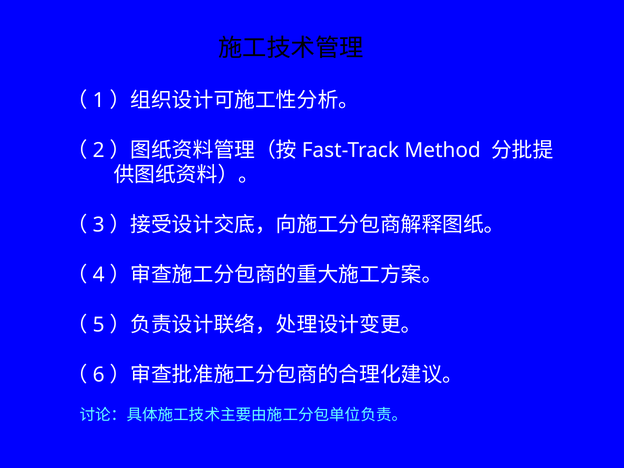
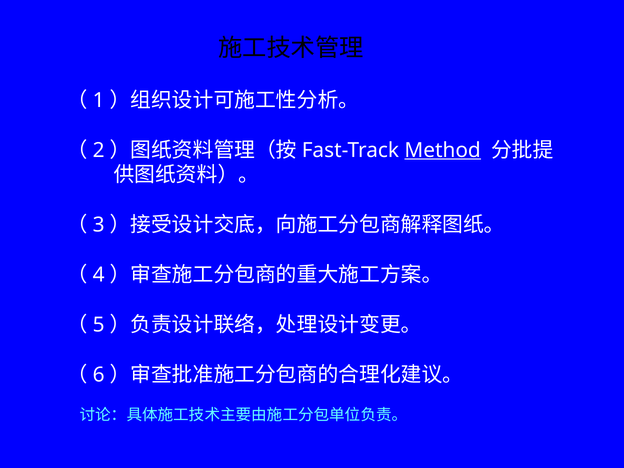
Method underline: none -> present
